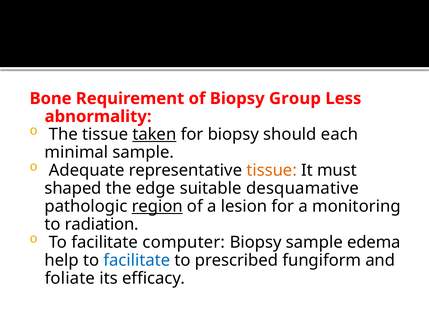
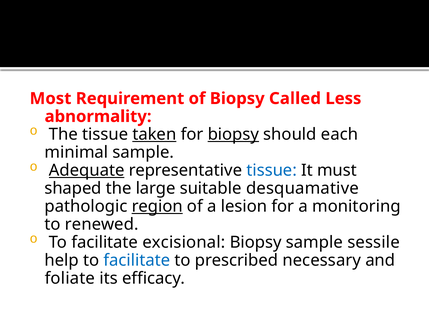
Bone: Bone -> Most
Group: Group -> Called
biopsy at (233, 135) underline: none -> present
Adequate underline: none -> present
tissue at (272, 171) colour: orange -> blue
edge: edge -> large
radiation: radiation -> renewed
computer: computer -> excisional
edema: edema -> sessile
fungiform: fungiform -> necessary
